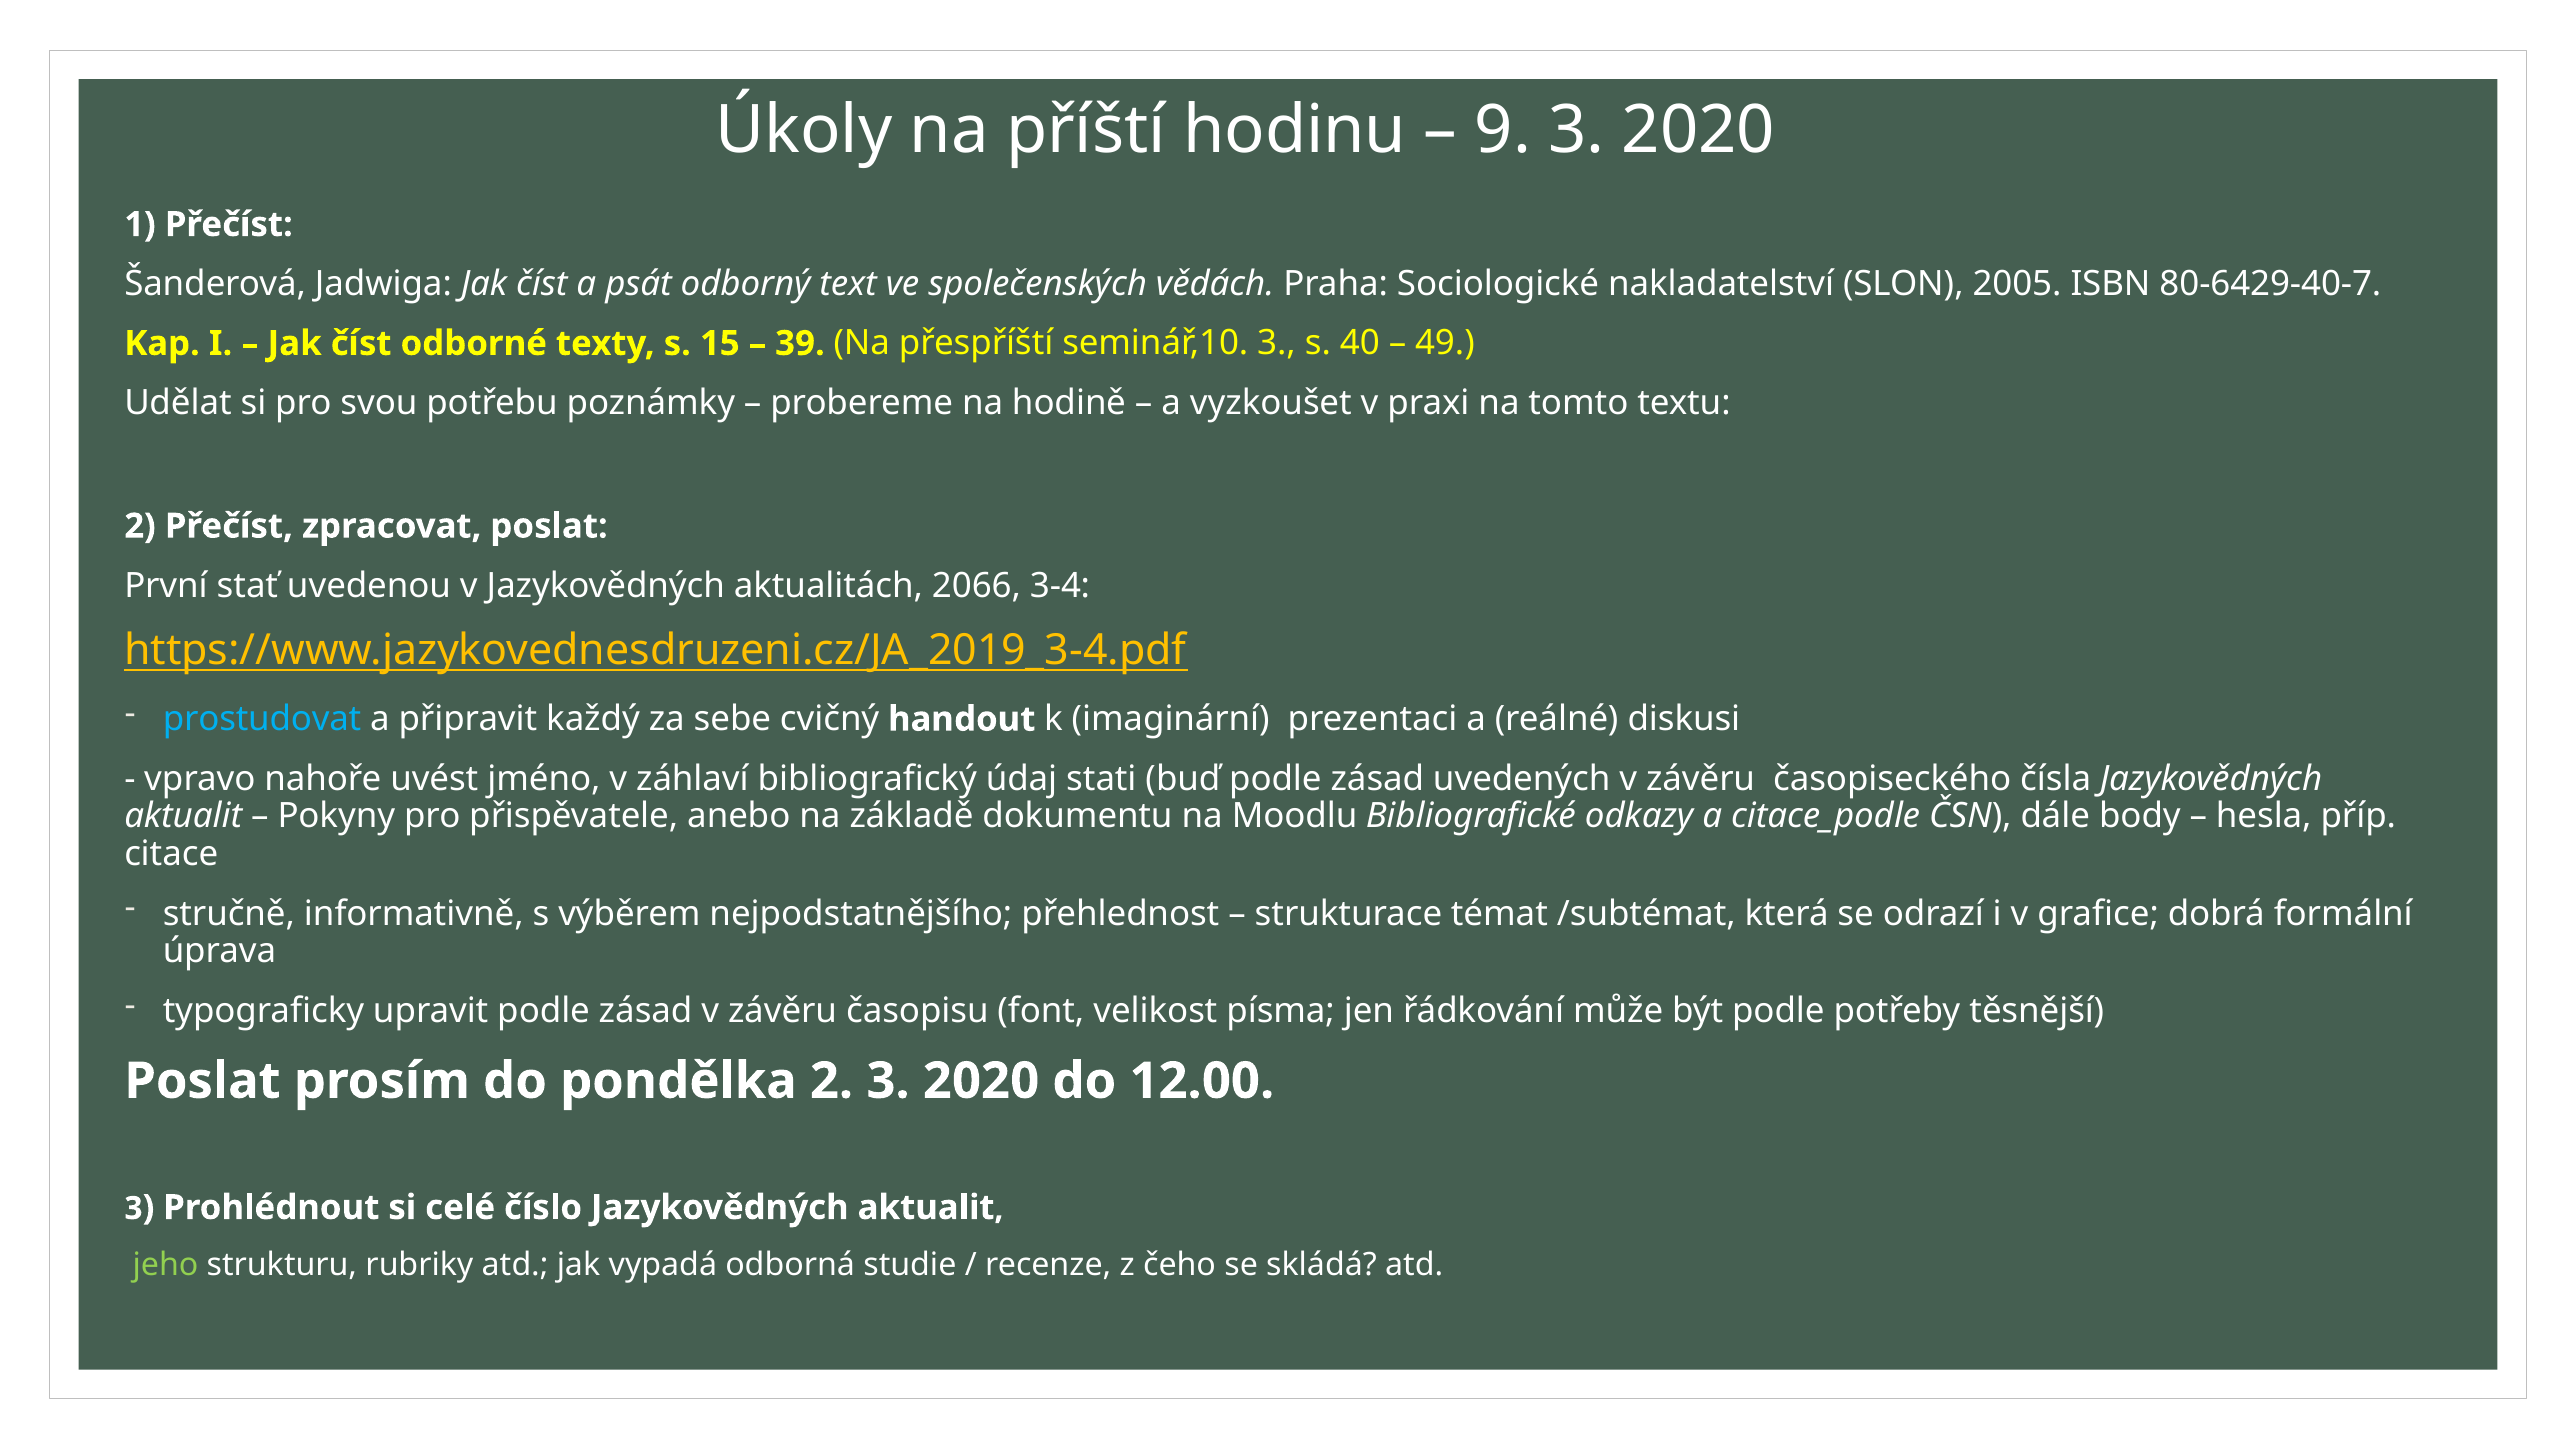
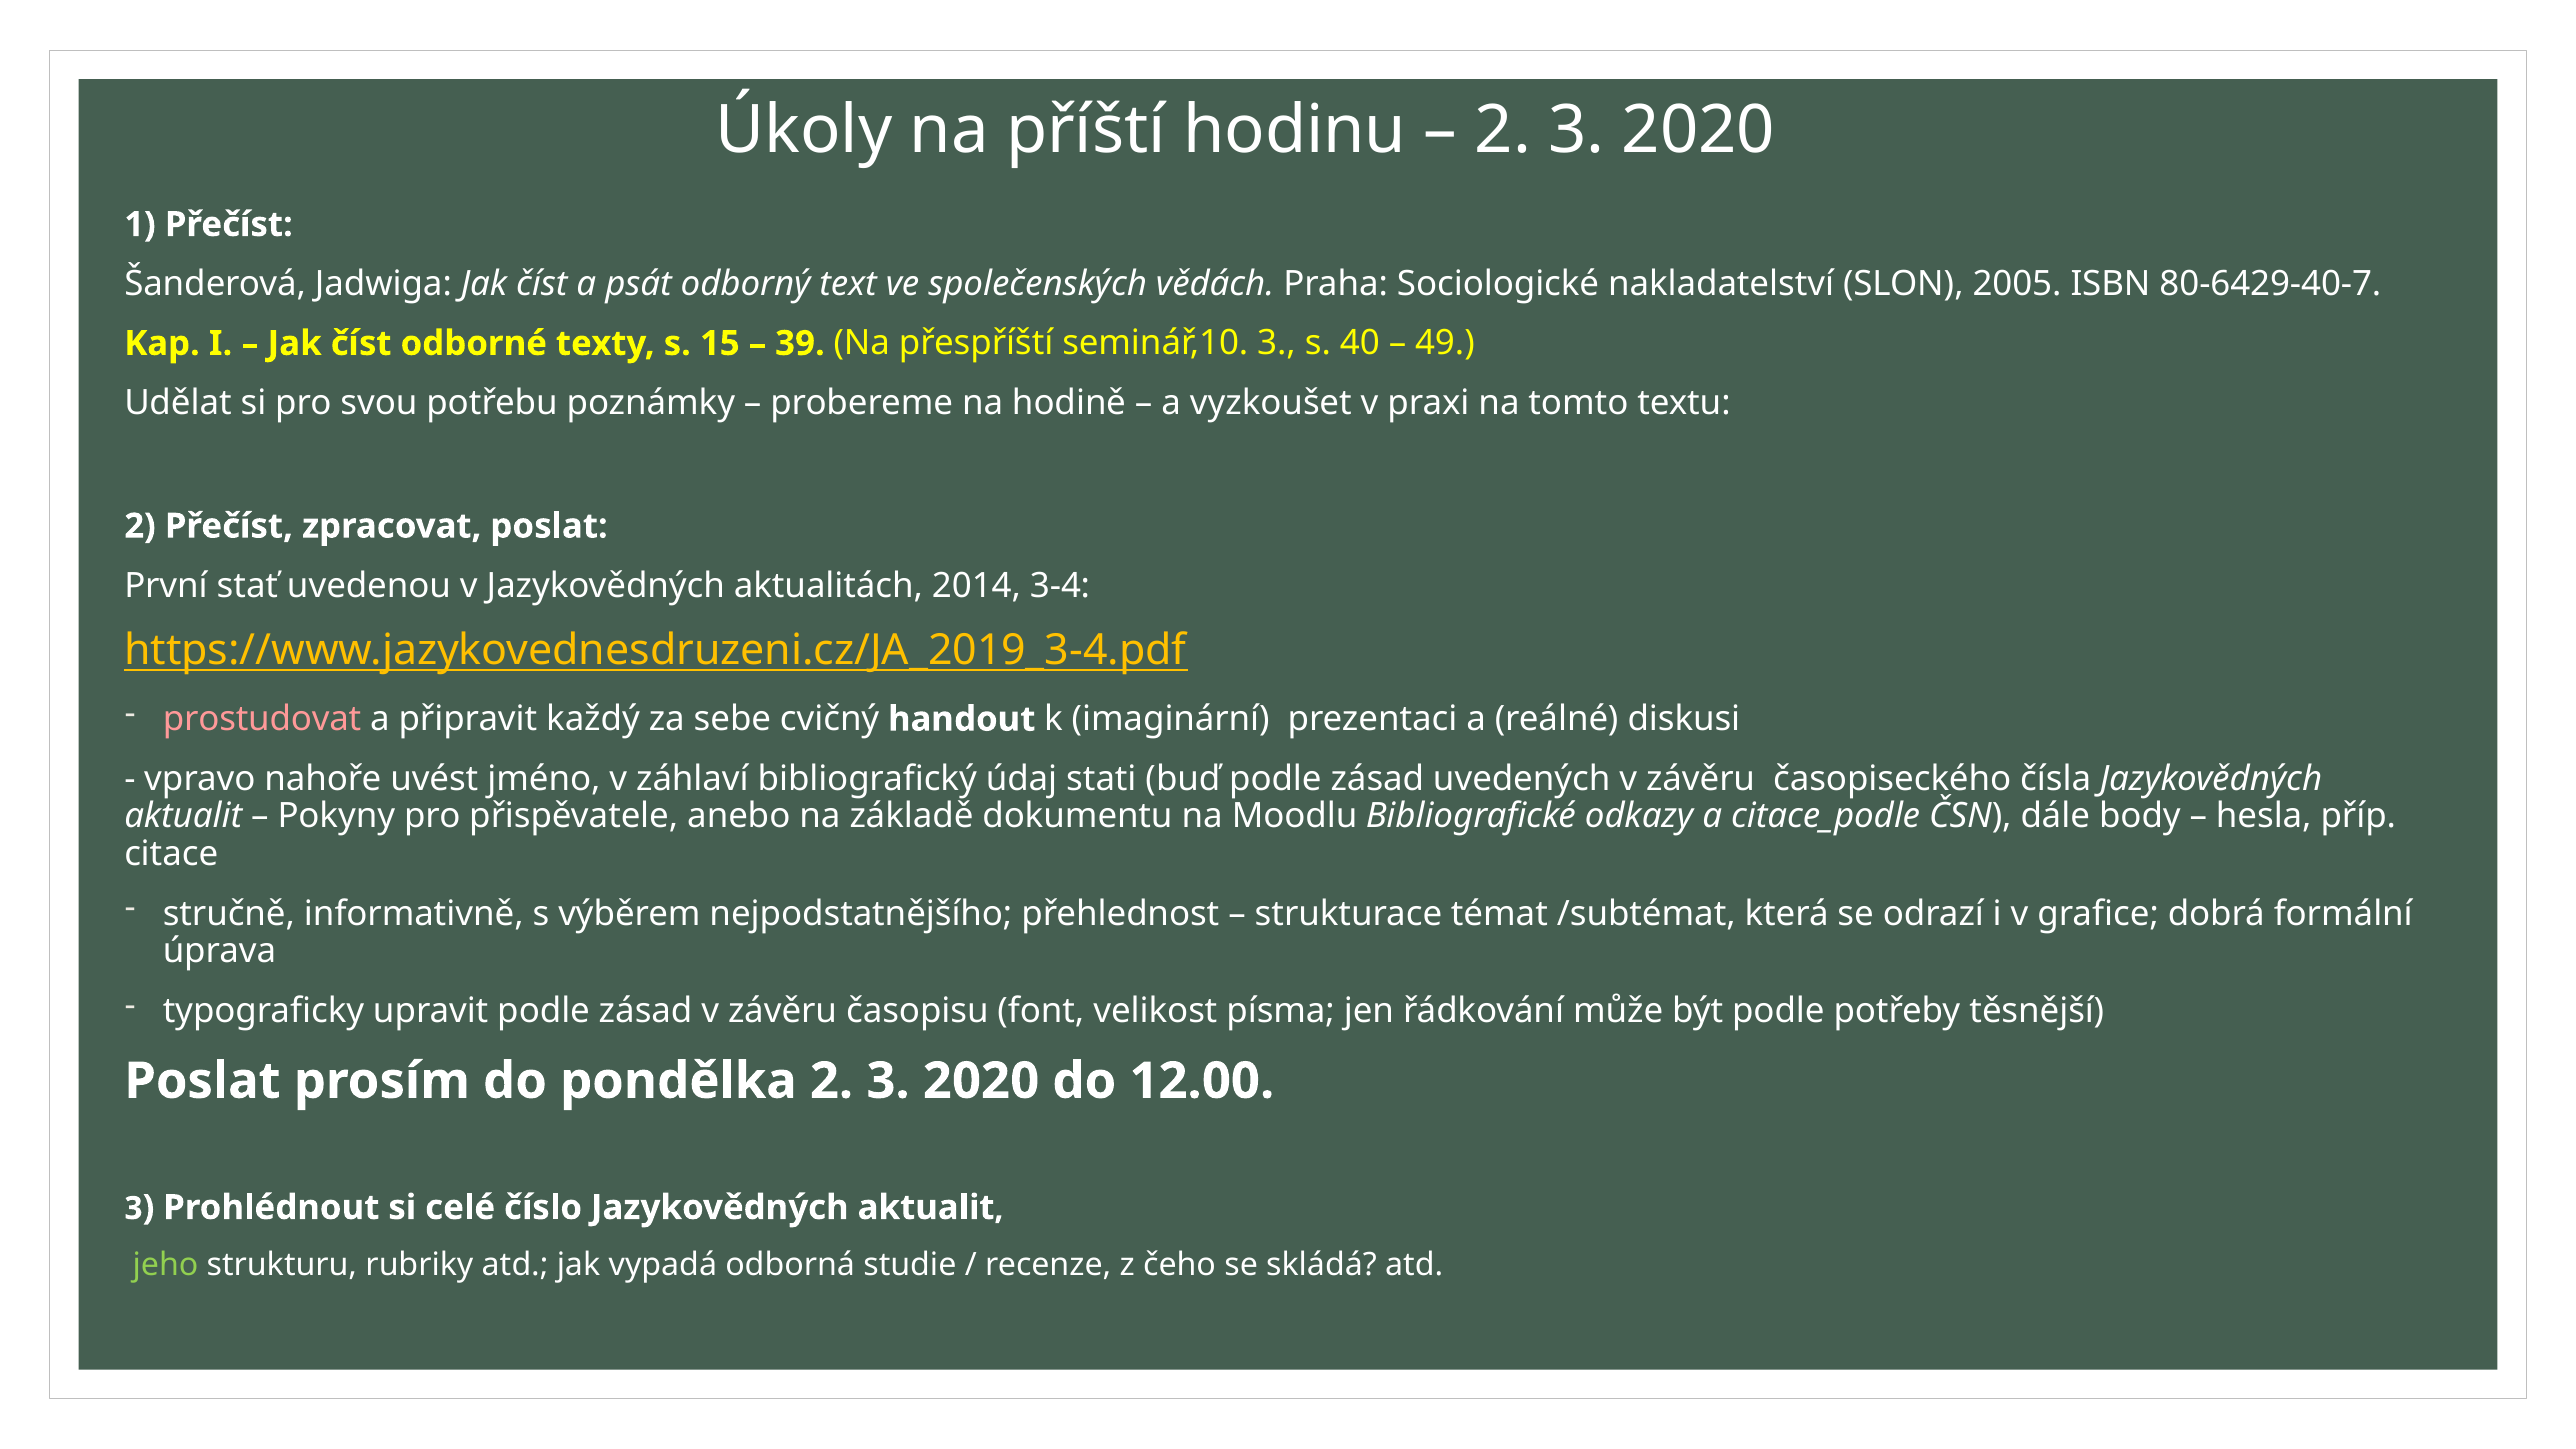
9 at (1503, 131): 9 -> 2
2066: 2066 -> 2014
prostudovat colour: light blue -> pink
